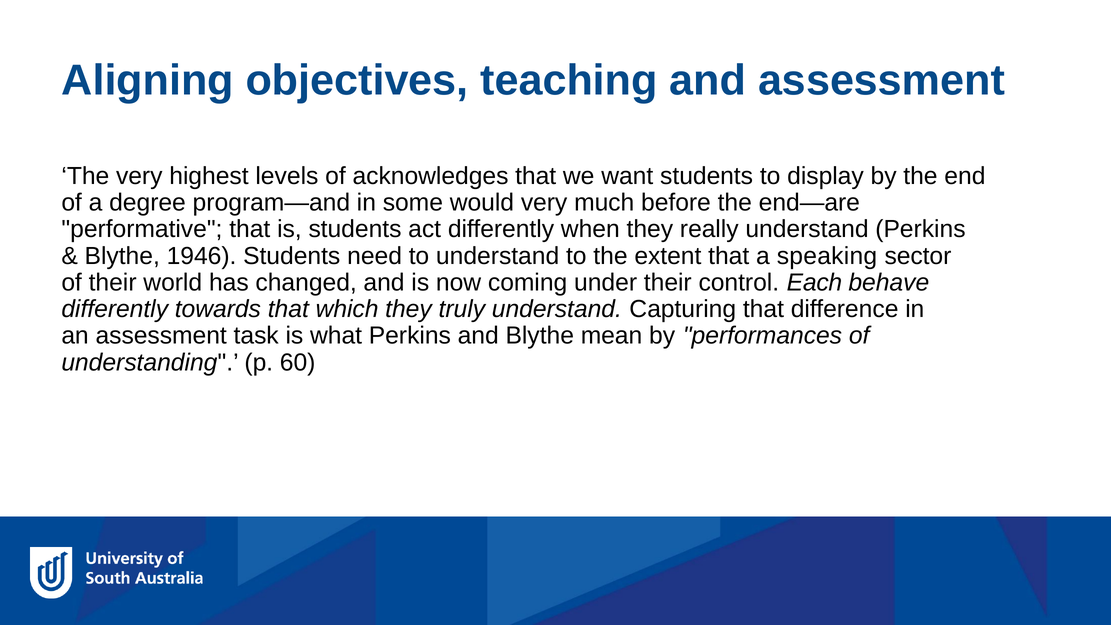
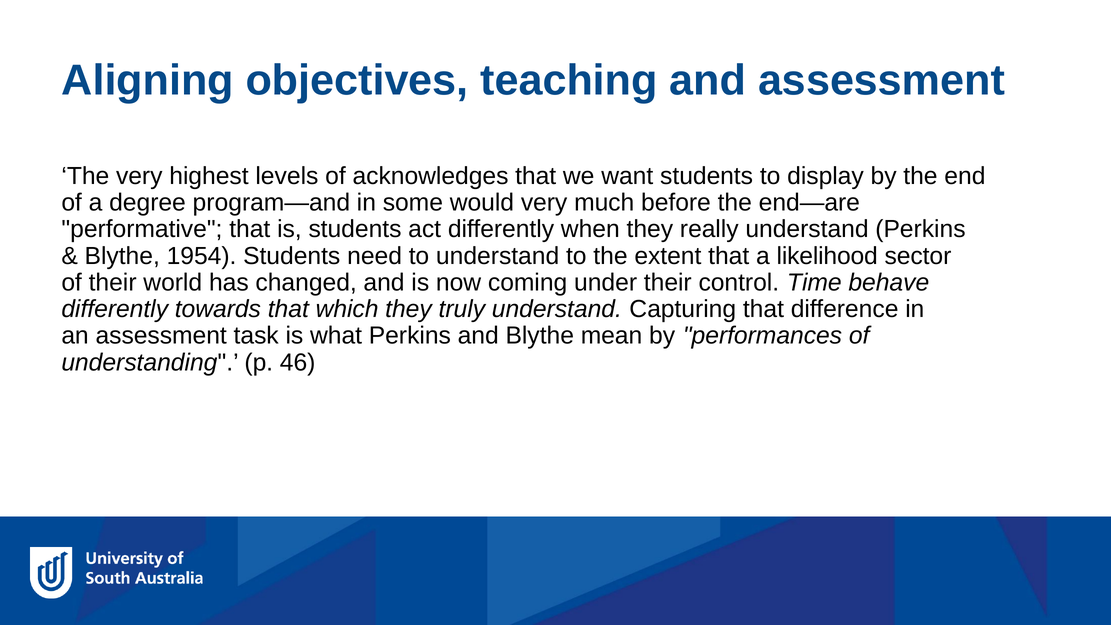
1946: 1946 -> 1954
speaking: speaking -> likelihood
Each: Each -> Time
60: 60 -> 46
